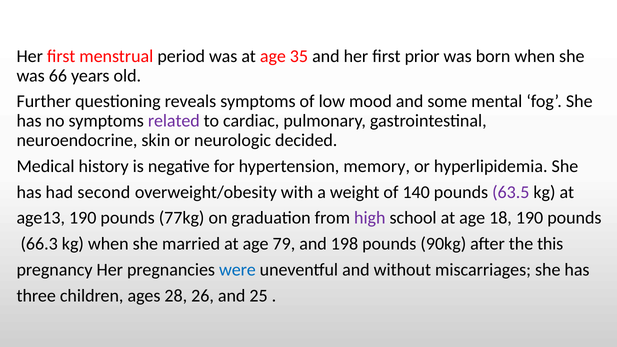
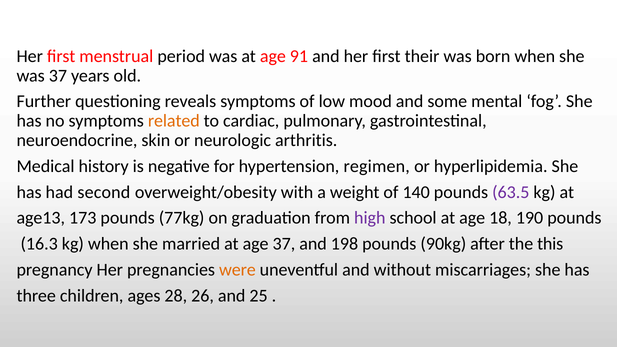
35: 35 -> 91
prior: prior -> their
was 66: 66 -> 37
related colour: purple -> orange
decided: decided -> arthritis
memory: memory -> regimen
age13 190: 190 -> 173
66.3: 66.3 -> 16.3
age 79: 79 -> 37
were colour: blue -> orange
